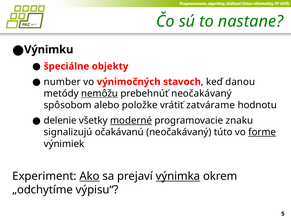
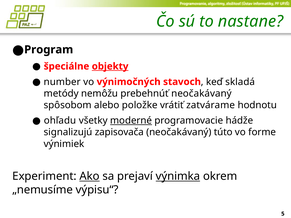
Výnimku: Výnimku -> Program
objekty underline: none -> present
danou: danou -> skladá
nemôžu underline: present -> none
delenie: delenie -> ohľadu
znaku: znaku -> hádže
očakávanú: očakávanú -> zapisovača
forme underline: present -> none
„odchytíme: „odchytíme -> „nemusíme
